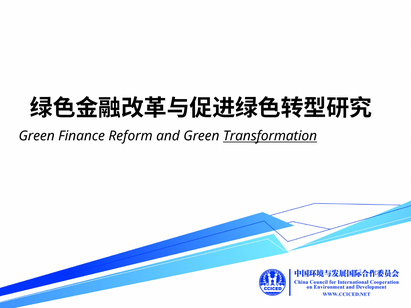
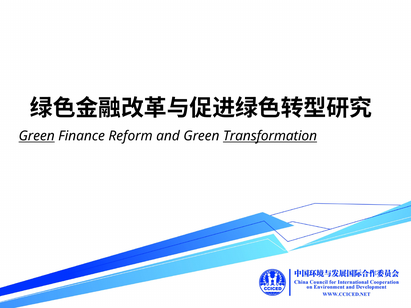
Green at (37, 136) underline: none -> present
